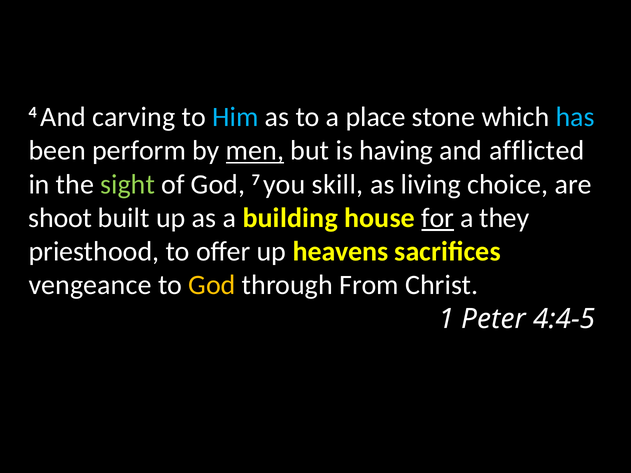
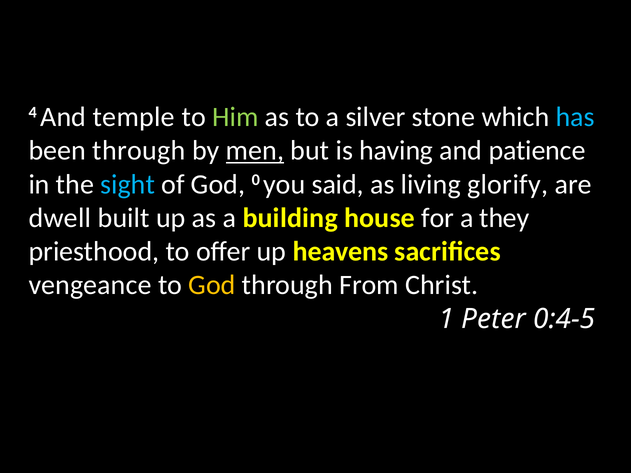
carving: carving -> temple
Him colour: light blue -> light green
place: place -> silver
been perform: perform -> through
afflicted: afflicted -> patience
sight colour: light green -> light blue
7: 7 -> 0
skill: skill -> said
choice: choice -> glorify
shoot: shoot -> dwell
for underline: present -> none
4:4-5: 4:4-5 -> 0:4-5
